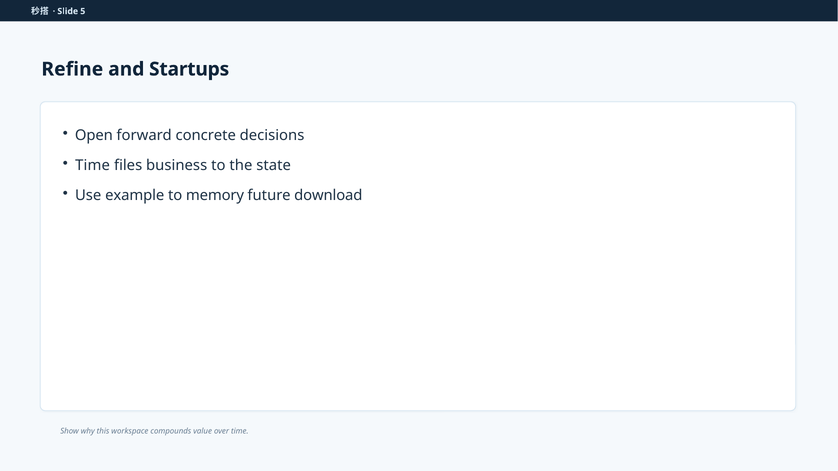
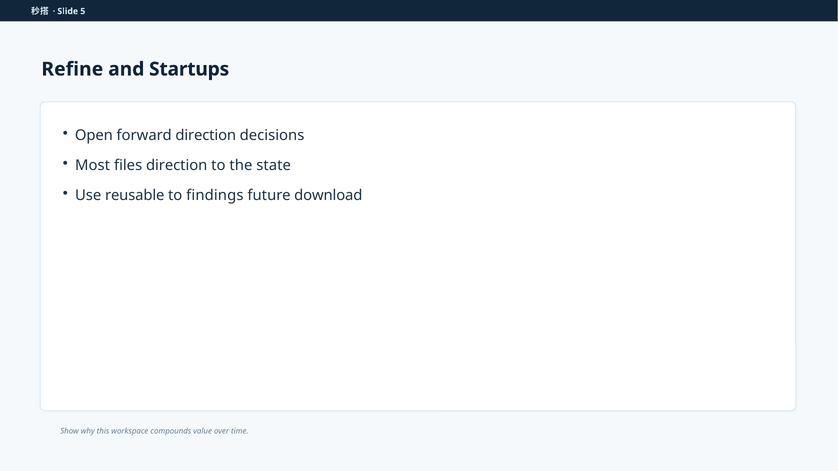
forward concrete: concrete -> direction
Time at (93, 166): Time -> Most
files business: business -> direction
example: example -> reusable
memory: memory -> findings
